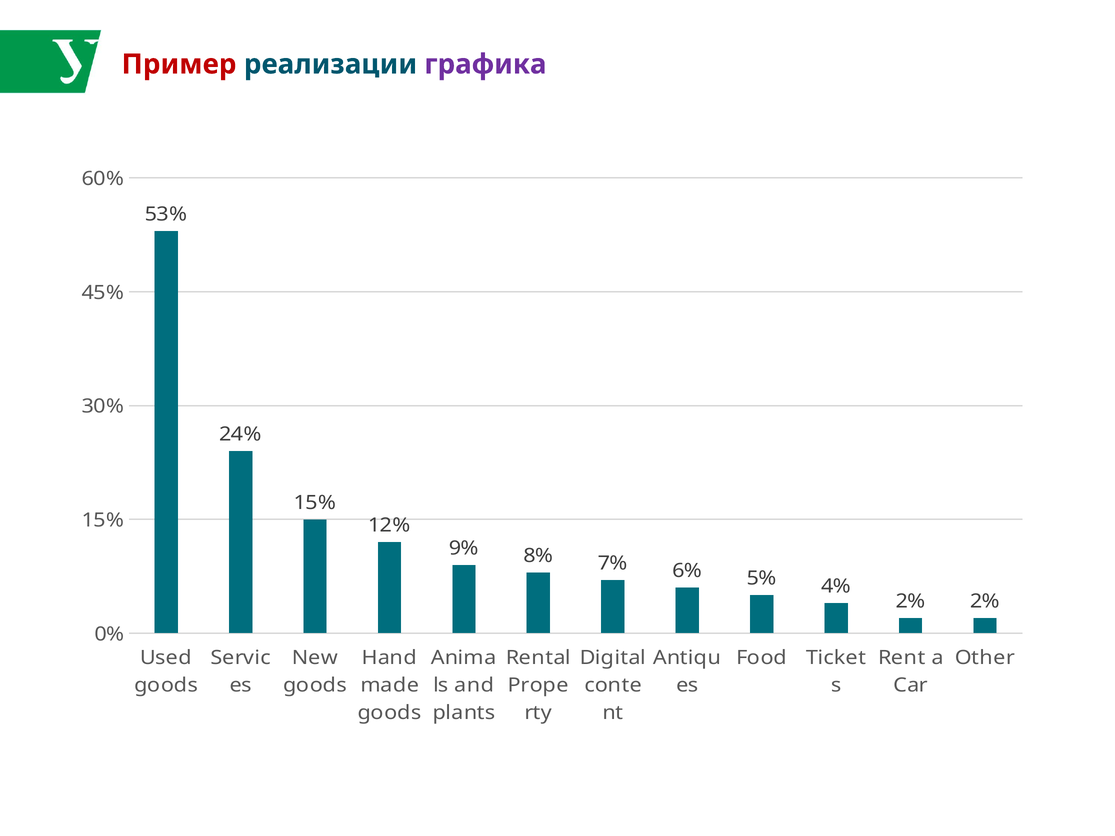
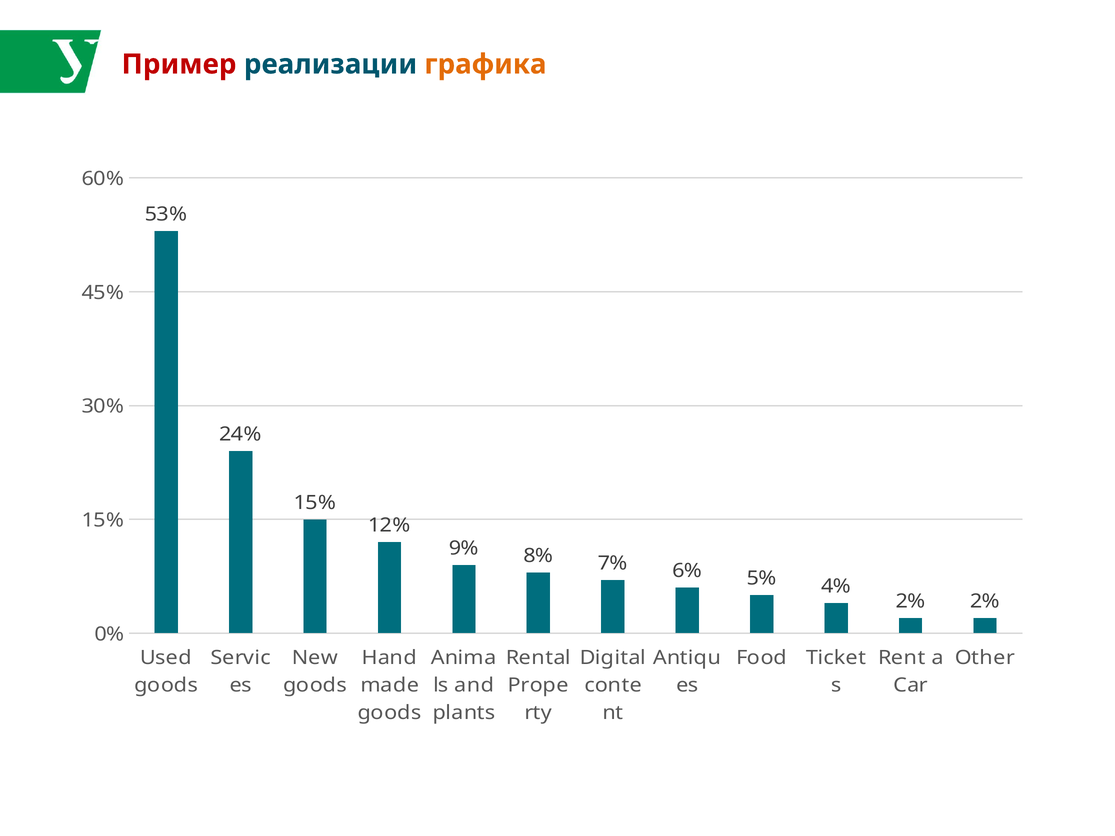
графика colour: purple -> orange
